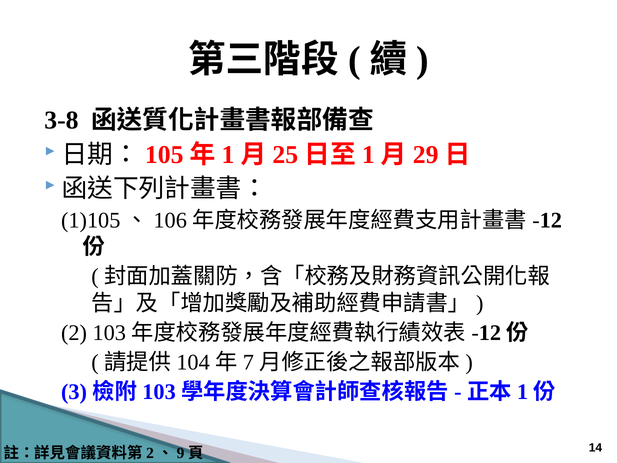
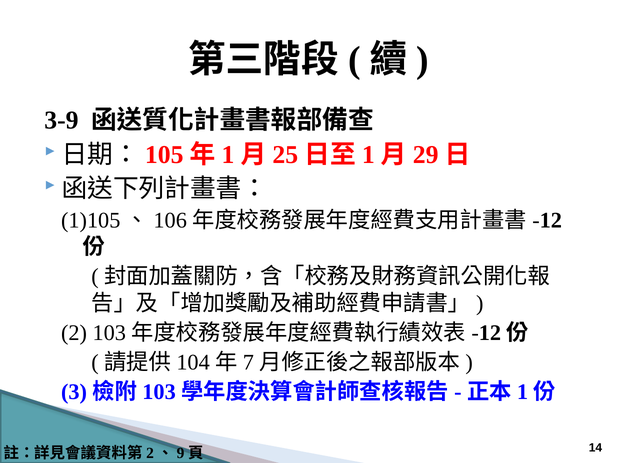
3-8: 3-8 -> 3-9
